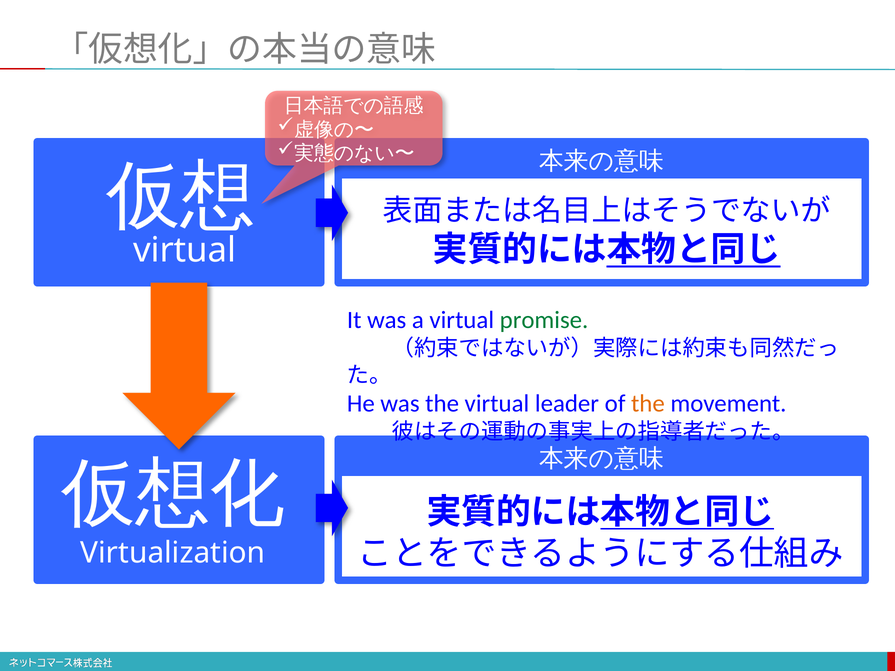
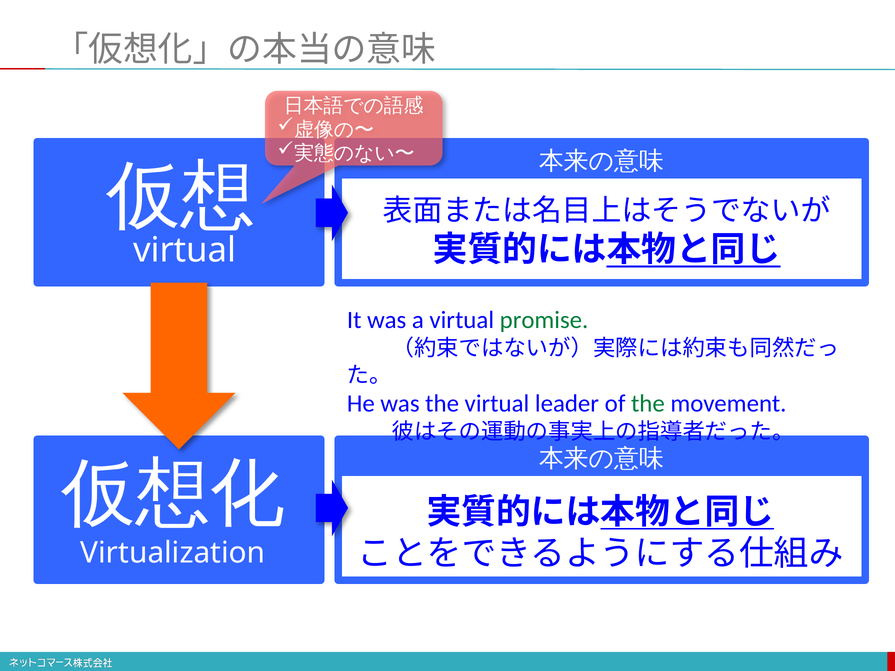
the at (648, 404) colour: orange -> green
